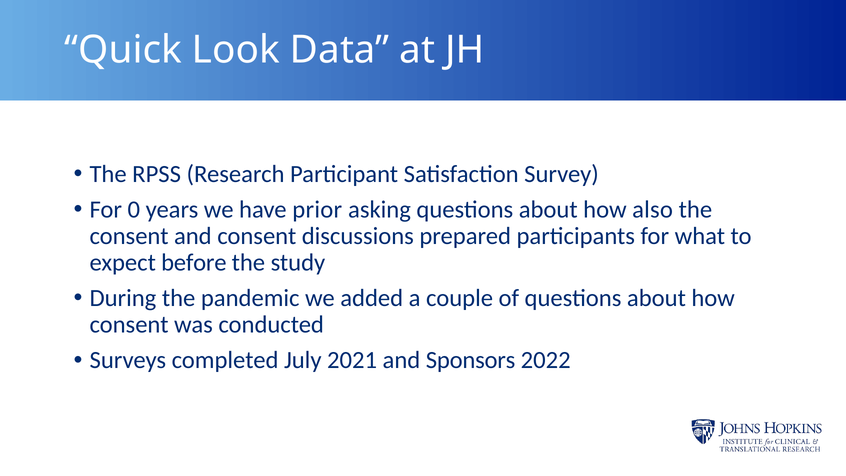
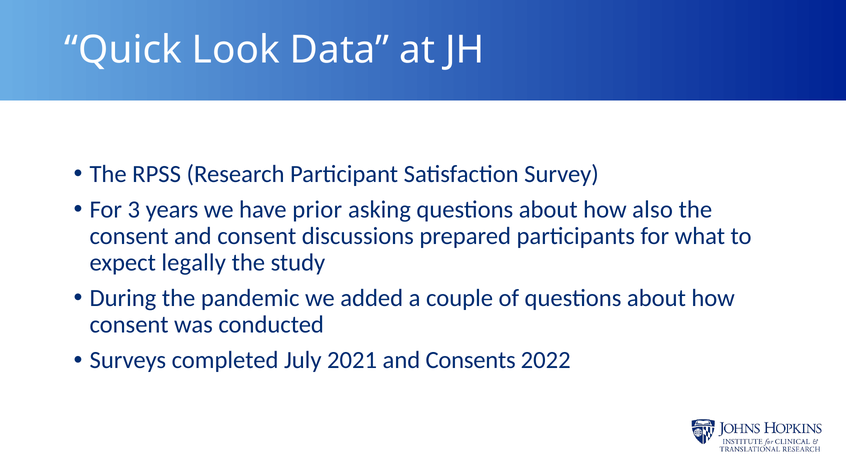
0: 0 -> 3
before: before -> legally
Sponsors: Sponsors -> Consents
